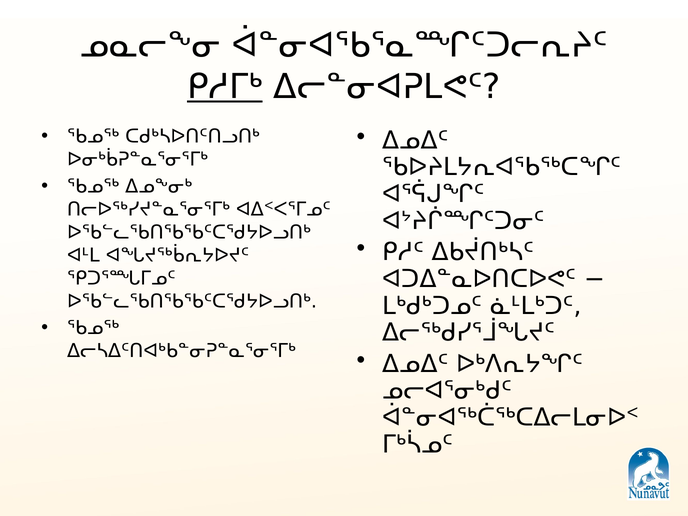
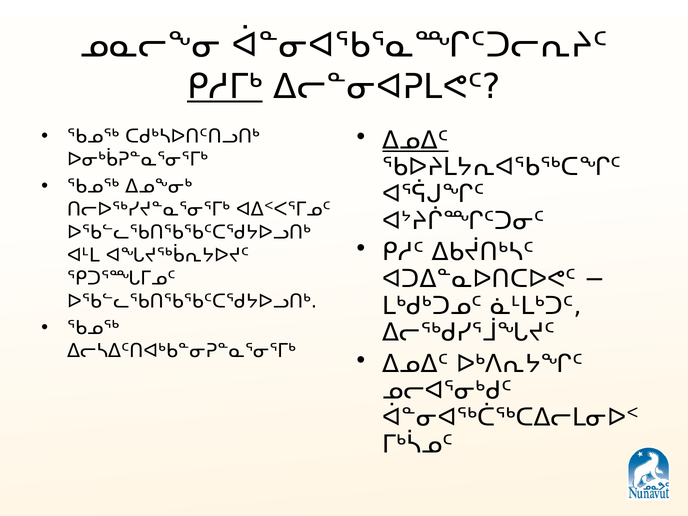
ᐃᓄᐃᑦ at (415, 140) underline: none -> present
